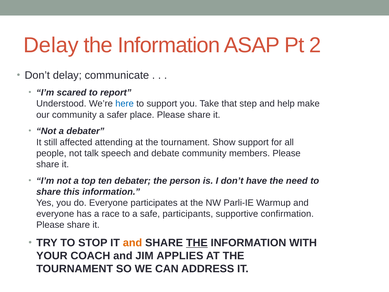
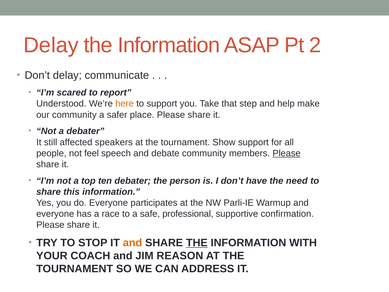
here colour: blue -> orange
attending: attending -> speakers
talk: talk -> feel
Please at (287, 153) underline: none -> present
participants: participants -> professional
APPLIES: APPLIES -> REASON
